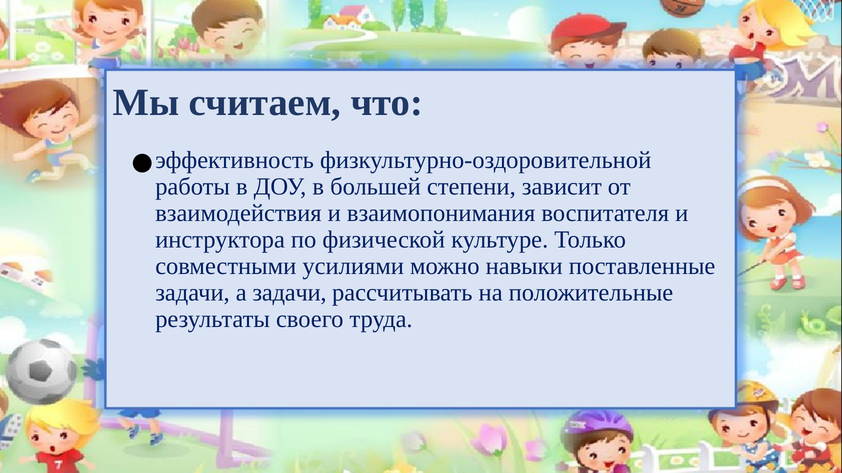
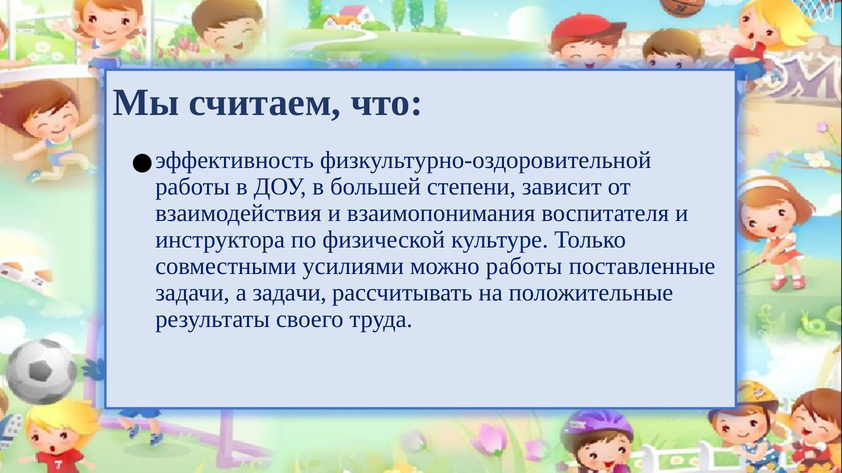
можно навыки: навыки -> работы
